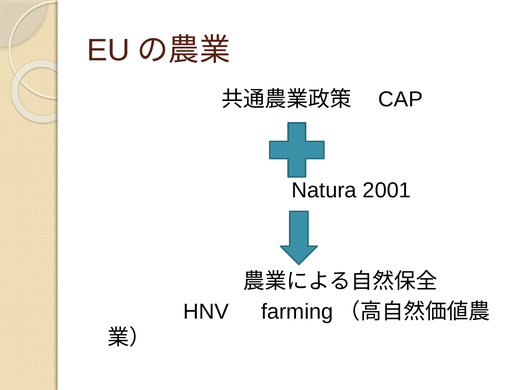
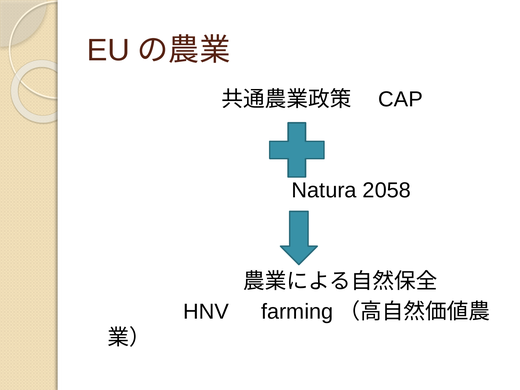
2001: 2001 -> 2058
